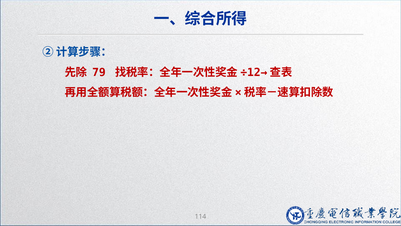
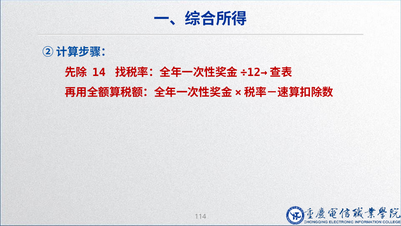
79: 79 -> 14
